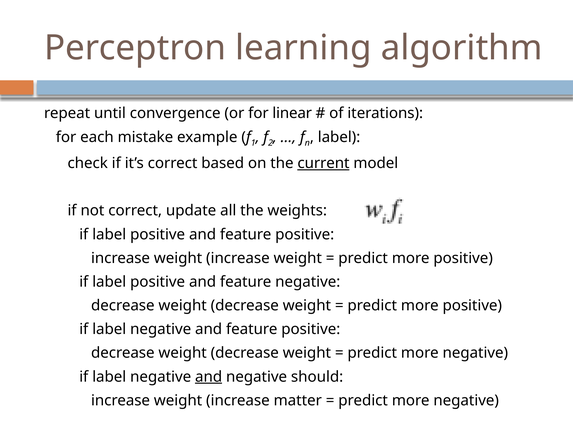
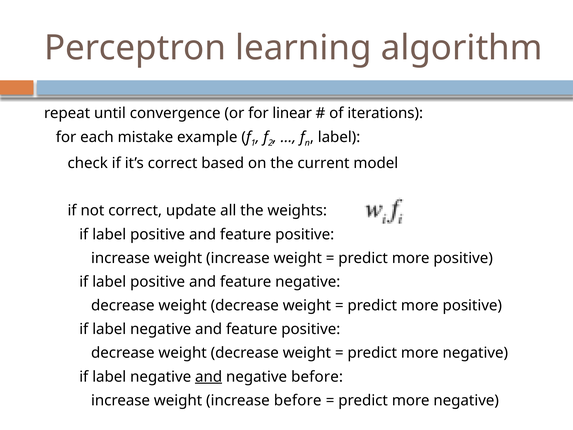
current underline: present -> none
negative should: should -> before
increase matter: matter -> before
